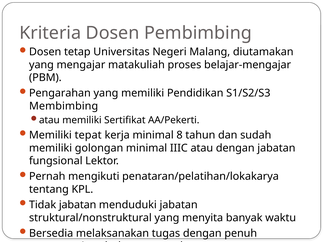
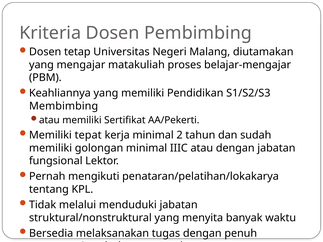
Pengarahan: Pengarahan -> Keahliannya
8: 8 -> 2
Tidak jabatan: jabatan -> melalui
